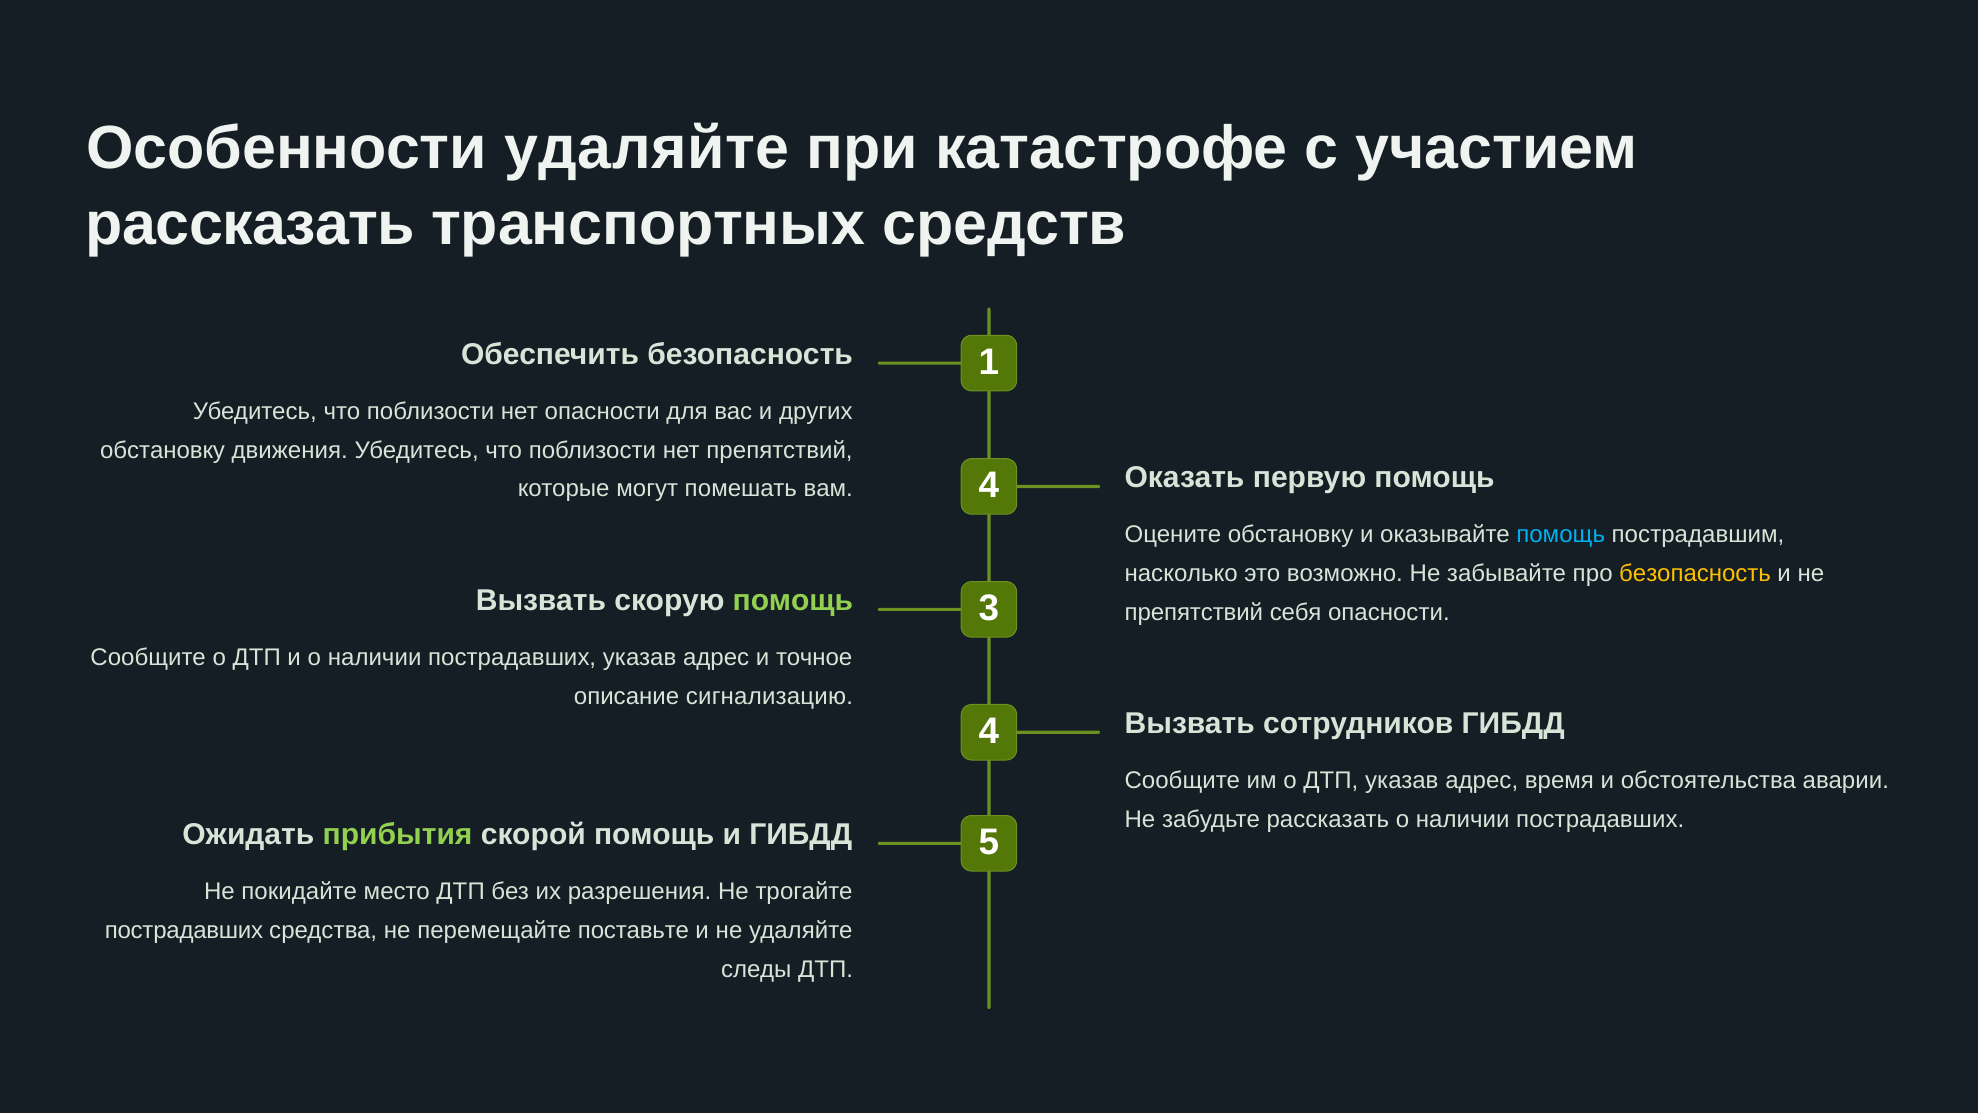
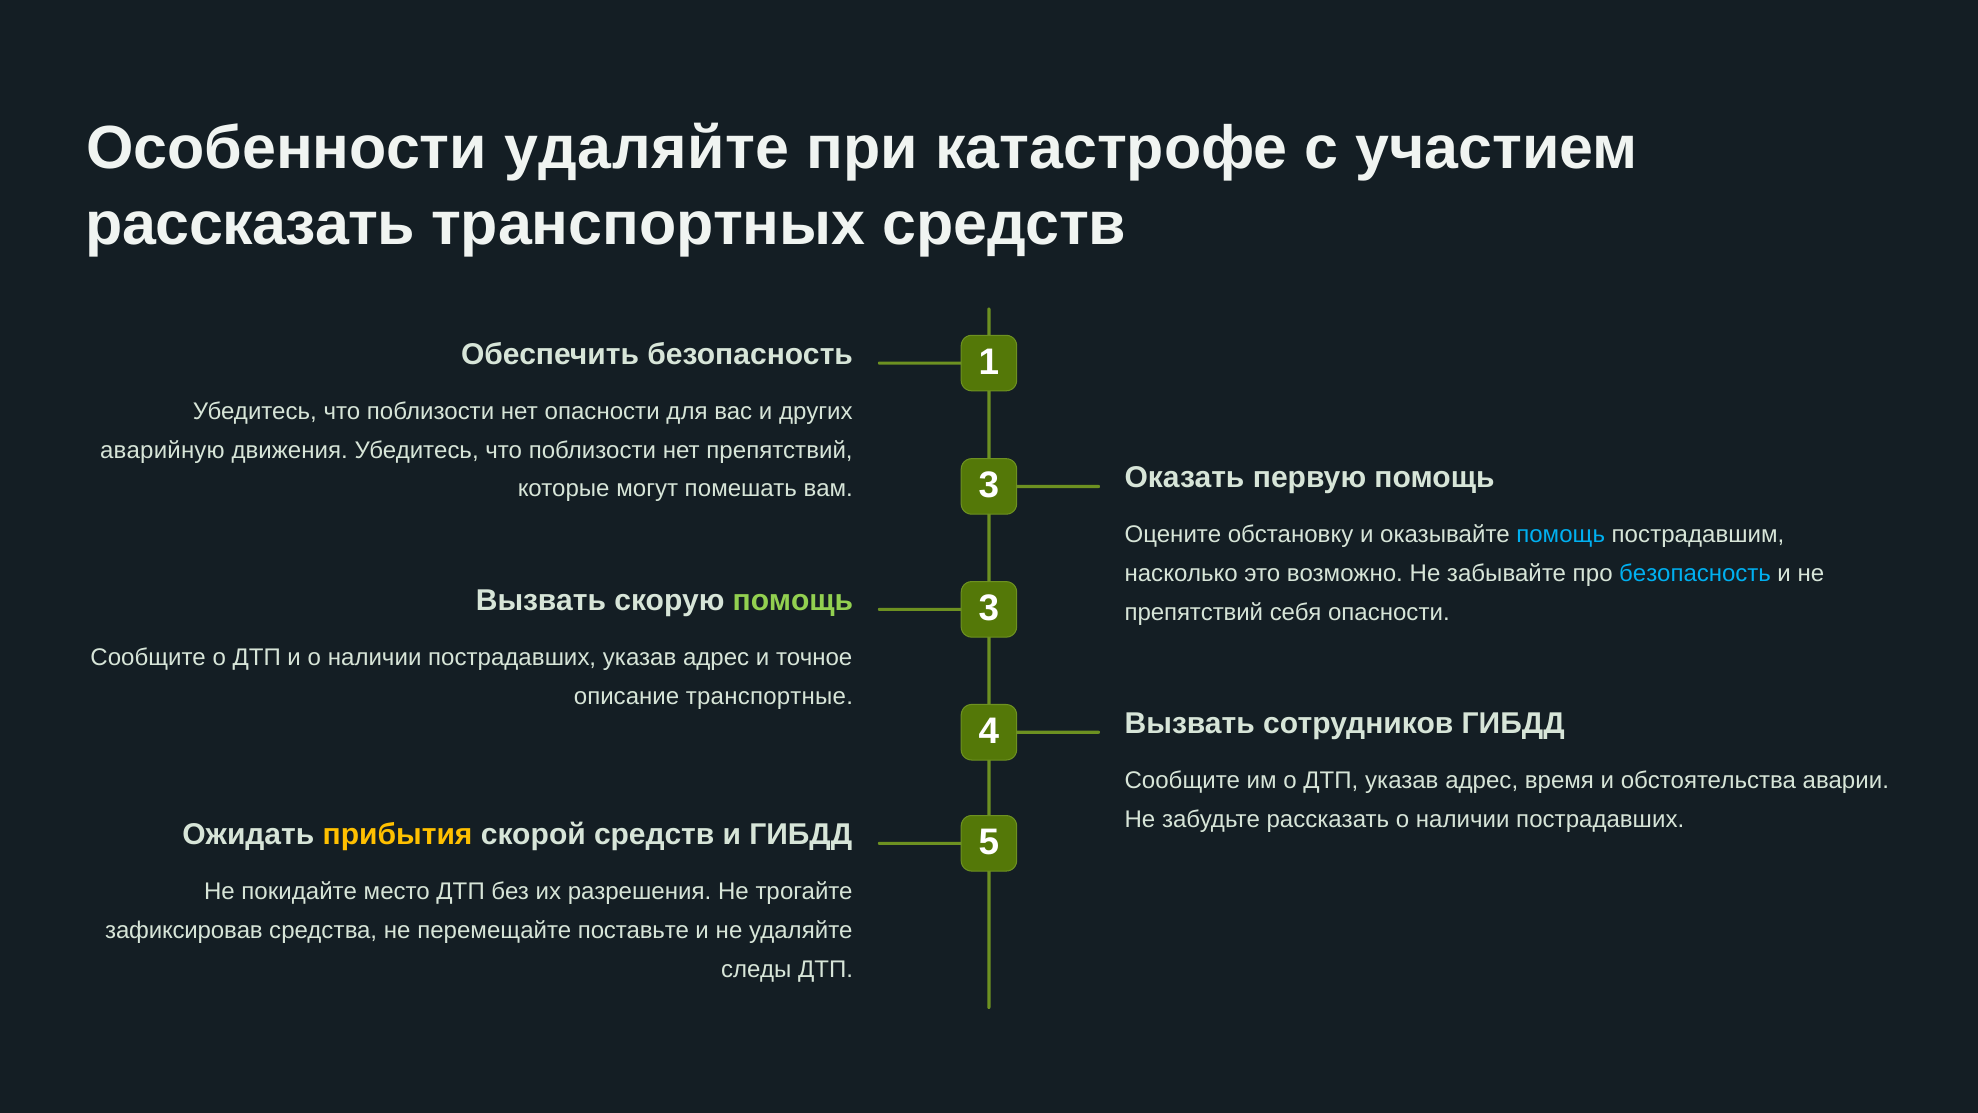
обстановку at (163, 450): обстановку -> аварийную
вам 4: 4 -> 3
безопасность at (1695, 573) colour: yellow -> light blue
сигнализацию: сигнализацию -> транспортные
прибытия colour: light green -> yellow
скорой помощь: помощь -> средств
пострадавших at (184, 930): пострадавших -> зафиксировав
